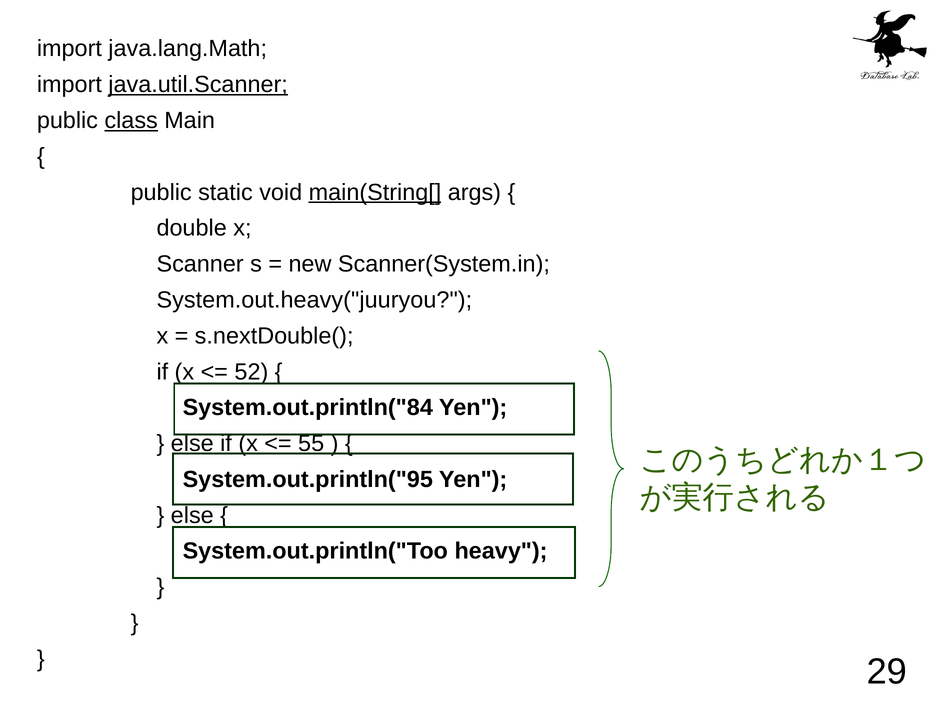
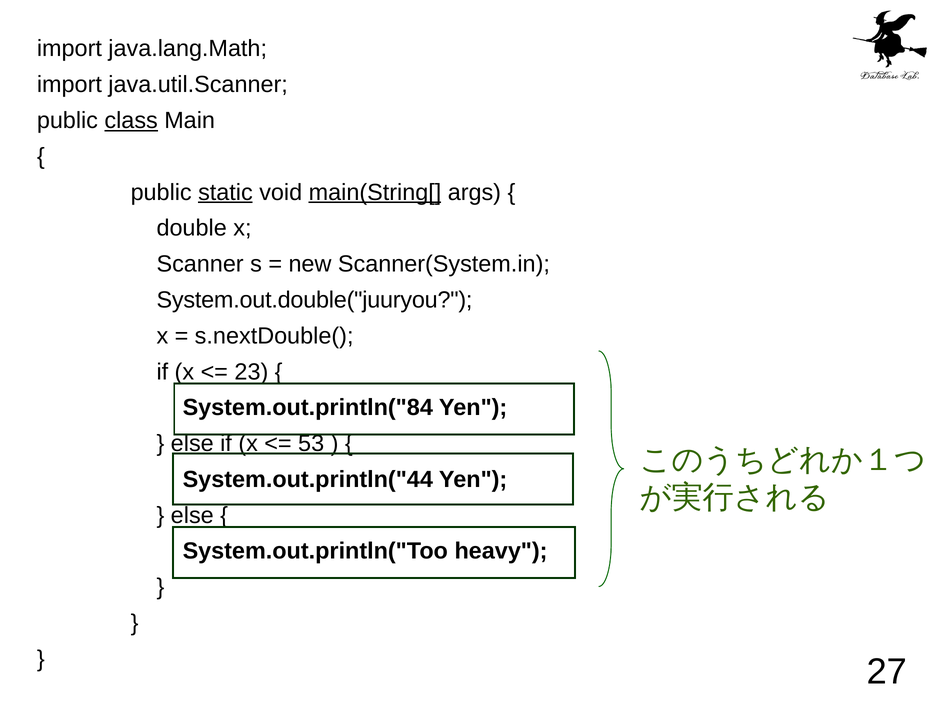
java.util.Scanner underline: present -> none
static underline: none -> present
System.out.heavy("juuryou: System.out.heavy("juuryou -> System.out.double("juuryou
52: 52 -> 23
55: 55 -> 53
System.out.println("95: System.out.println("95 -> System.out.println("44
29: 29 -> 27
